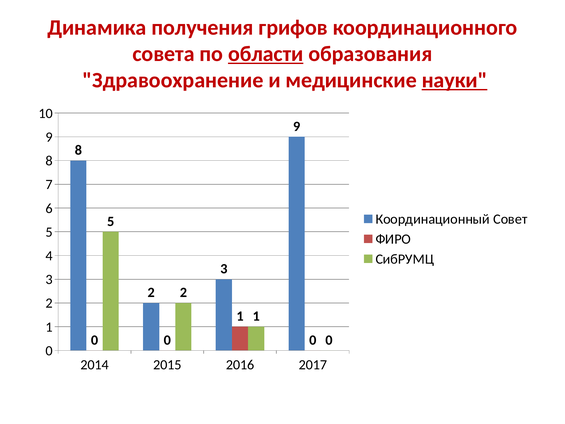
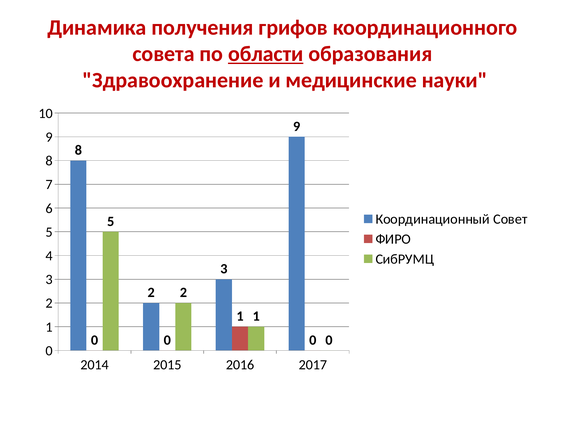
науки underline: present -> none
